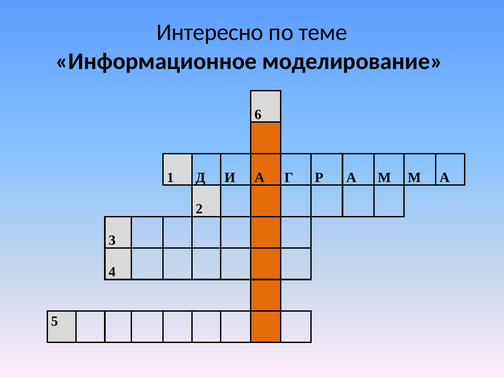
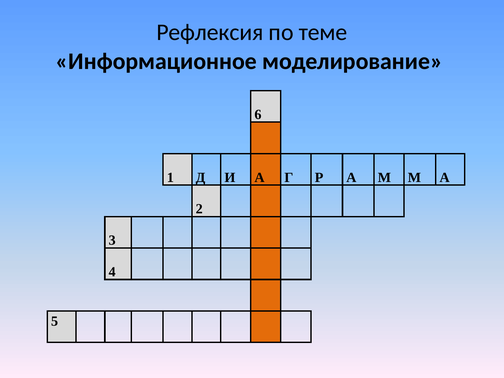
Интересно: Интересно -> Рефлексия
